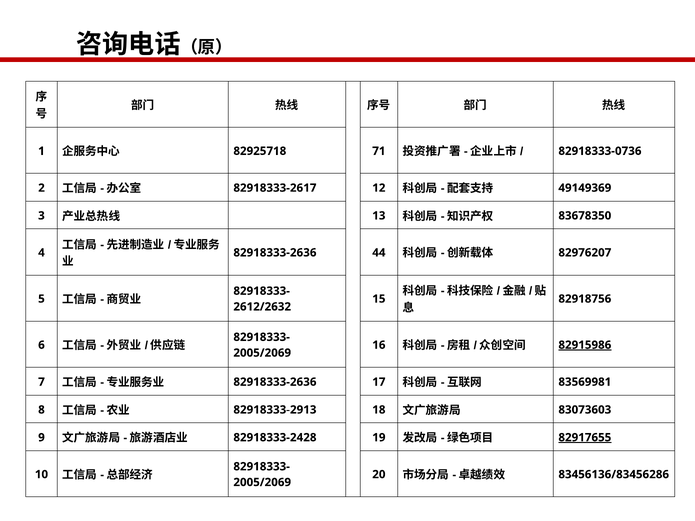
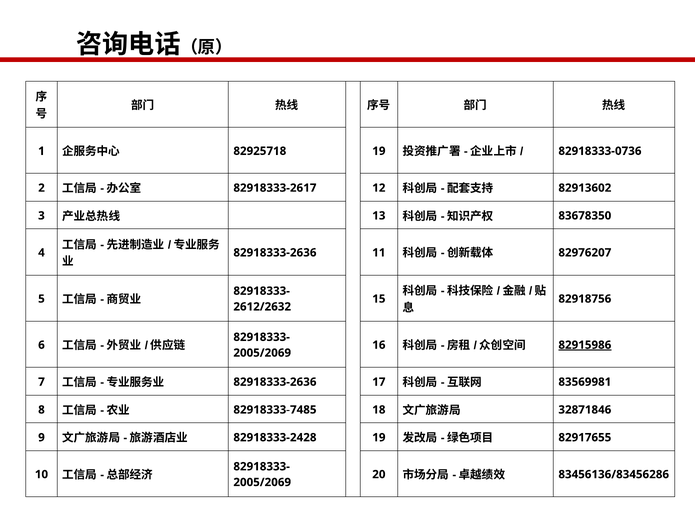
82925718 71: 71 -> 19
49149369: 49149369 -> 82913602
44: 44 -> 11
82918333-2913: 82918333-2913 -> 82918333-7485
83073603: 83073603 -> 32871846
82917655 underline: present -> none
